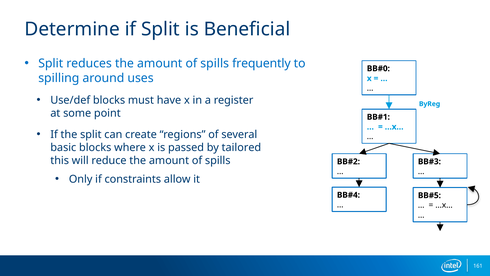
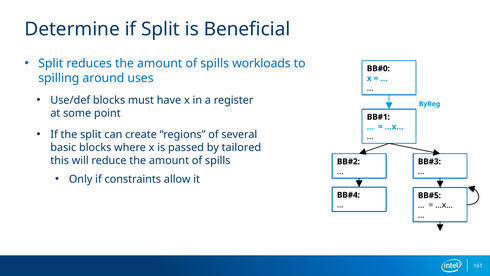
frequently: frequently -> workloads
